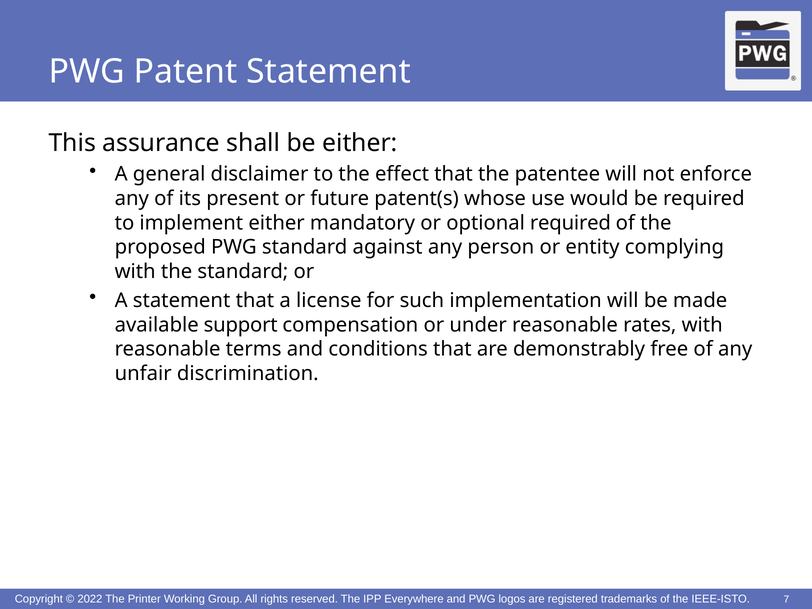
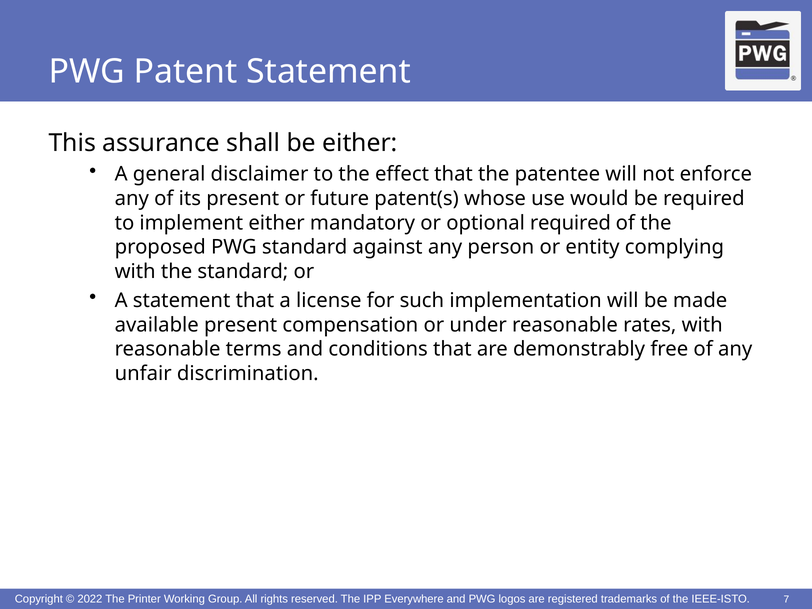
available support: support -> present
